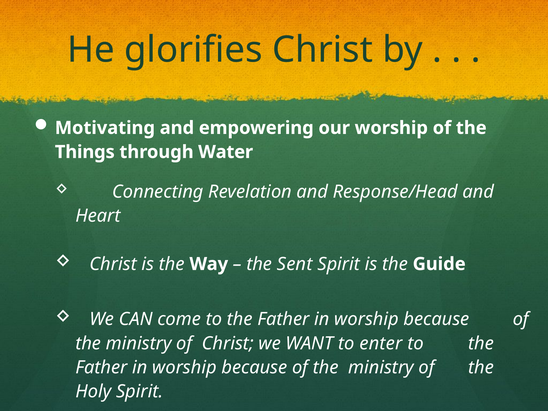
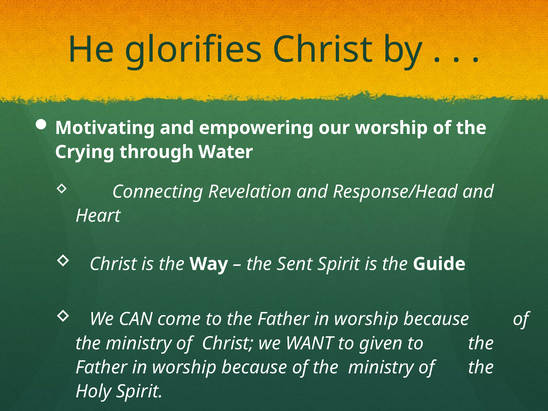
Things: Things -> Crying
enter: enter -> given
